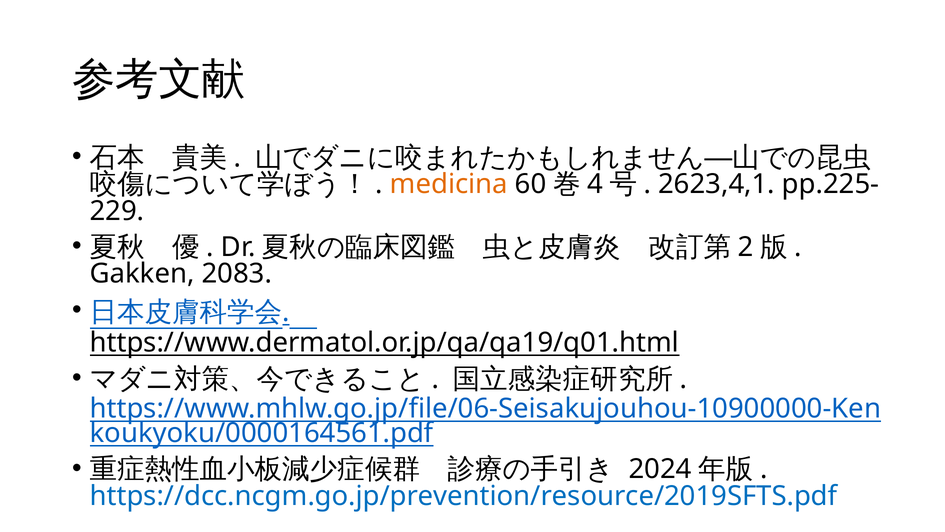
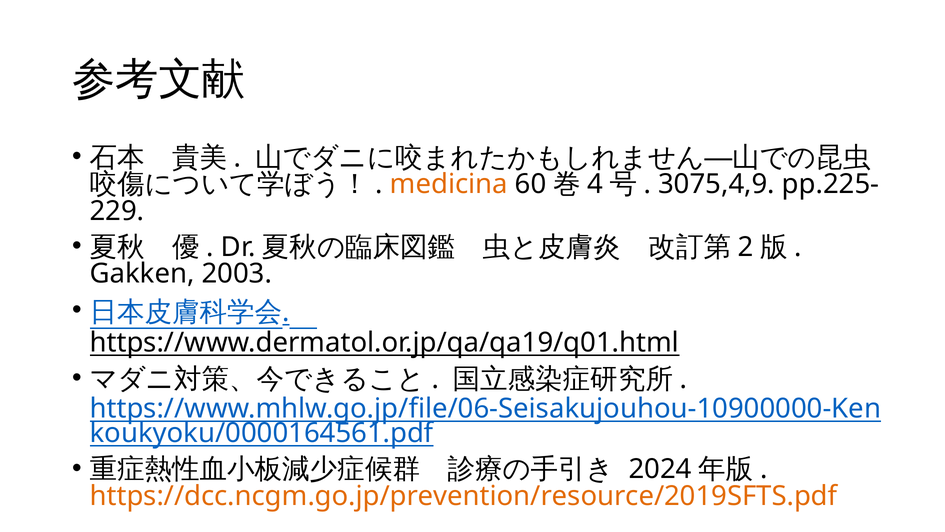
2623,4,1: 2623,4,1 -> 3075,4,9
2083: 2083 -> 2003
https://dcc.ncgm.go.jp/prevention/resource/2019SFTS.pdf colour: blue -> orange
